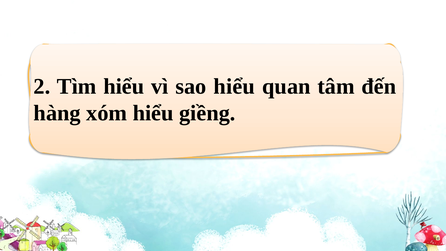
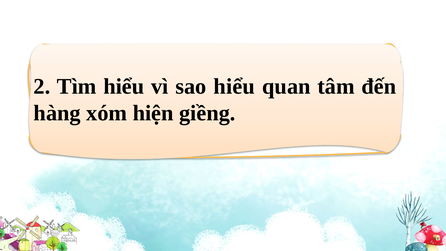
xóm hiểu: hiểu -> hiện
